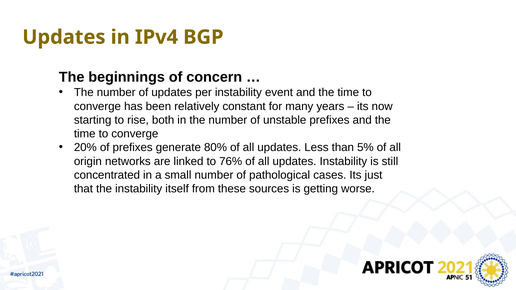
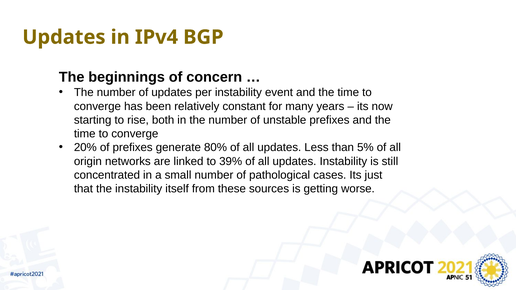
76%: 76% -> 39%
